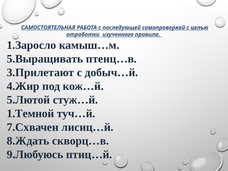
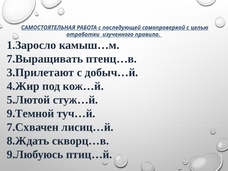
5.Выращивать: 5.Выращивать -> 7.Выращивать
1.Темной: 1.Темной -> 9.Темной
